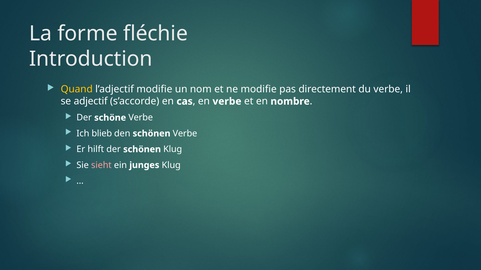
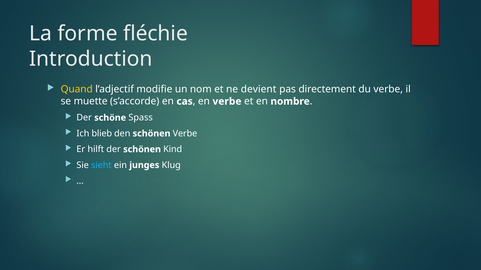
ne modifie: modifie -> devient
adjectif: adjectif -> muette
schöne Verbe: Verbe -> Spass
schönen Klug: Klug -> Kind
sieht colour: pink -> light blue
